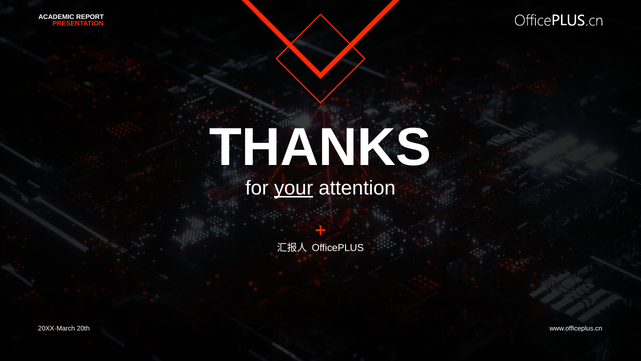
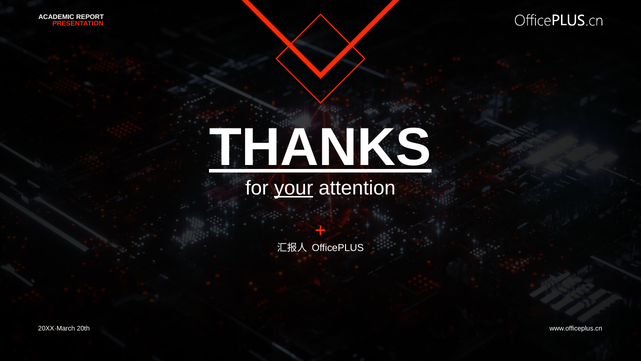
THANKS underline: none -> present
